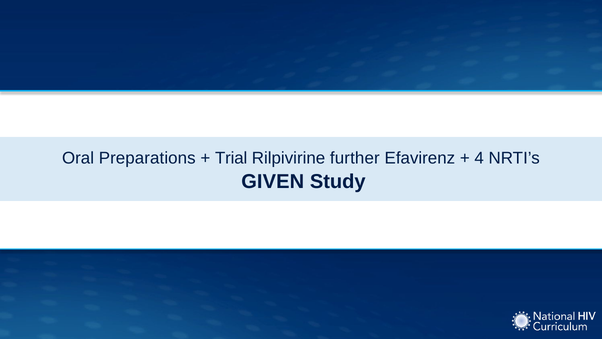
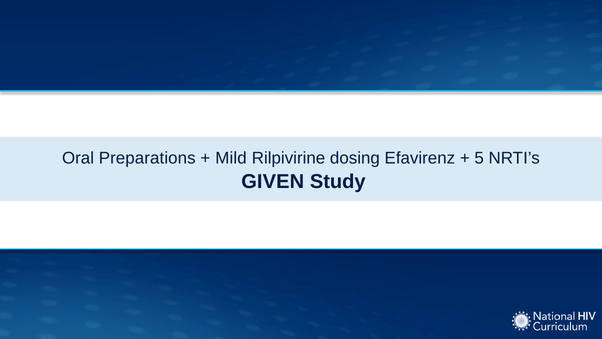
Trial: Trial -> Mild
further: further -> dosing
4: 4 -> 5
